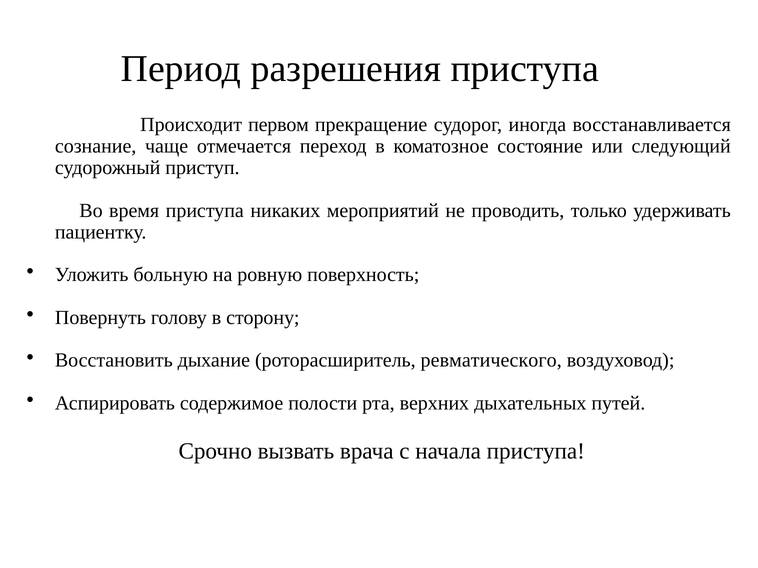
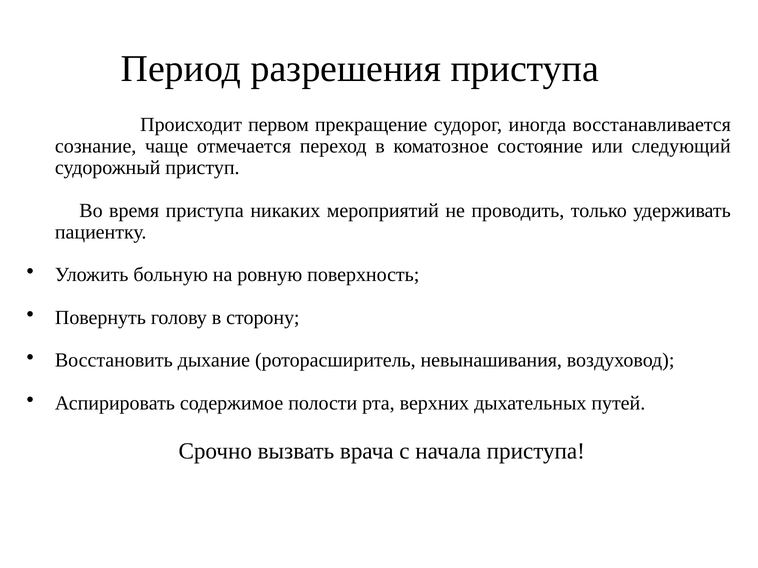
ревматического: ревматического -> невынашивания
